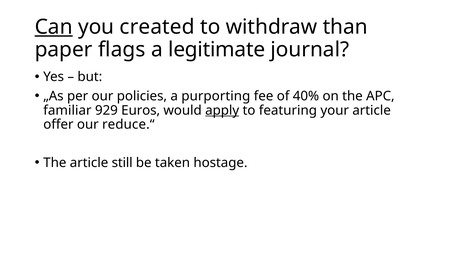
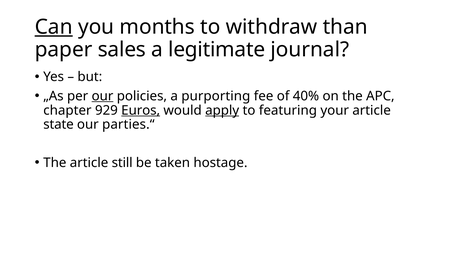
created: created -> months
flags: flags -> sales
our at (102, 96) underline: none -> present
familiar: familiar -> chapter
Euros underline: none -> present
offer: offer -> state
reduce.“: reduce.“ -> parties.“
